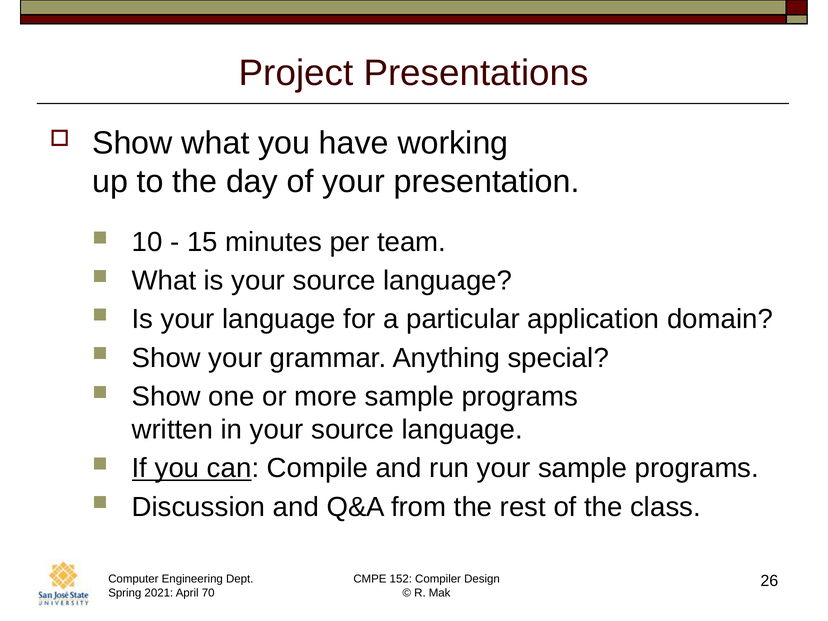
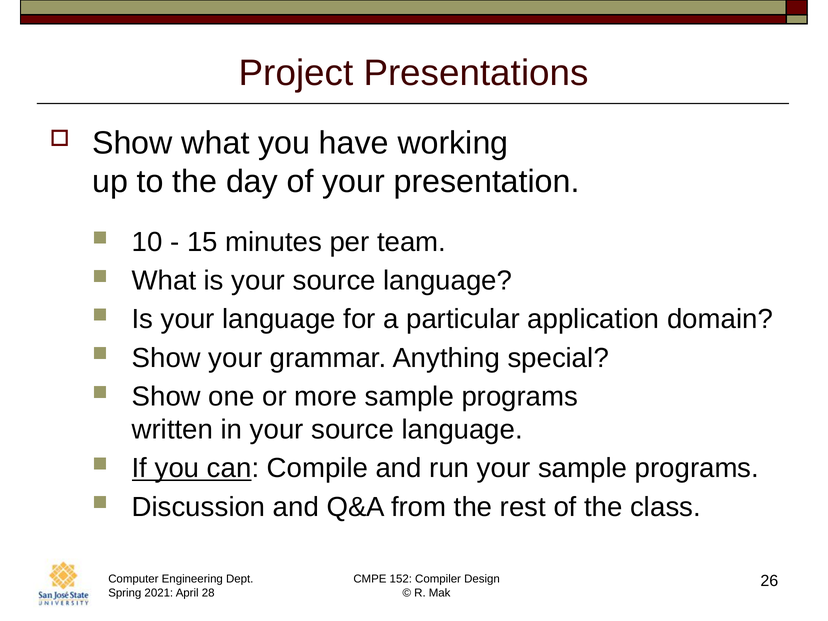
70: 70 -> 28
